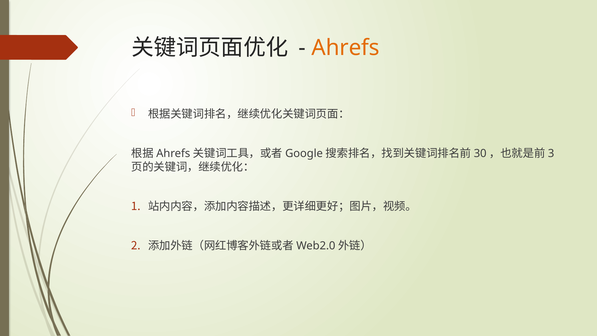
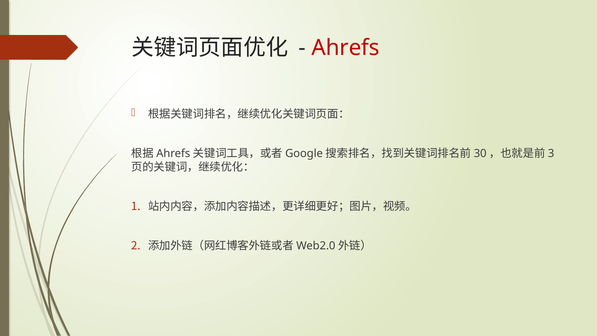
Ahrefs colour: orange -> red
